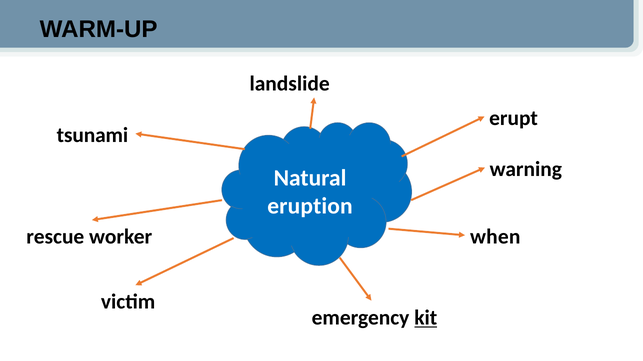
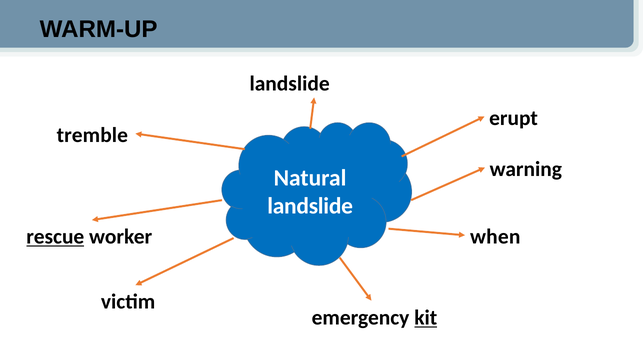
tsunami: tsunami -> tremble
eruption at (310, 206): eruption -> landslide
rescue underline: none -> present
